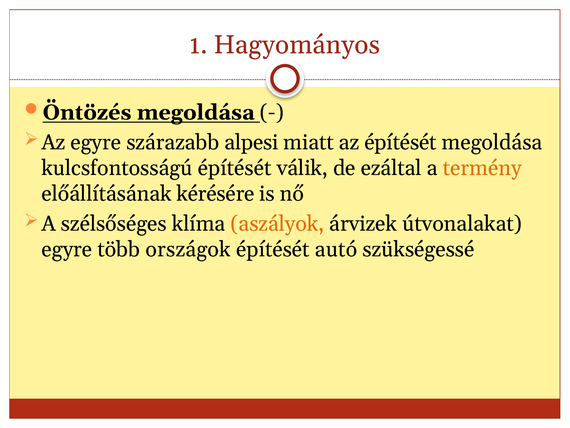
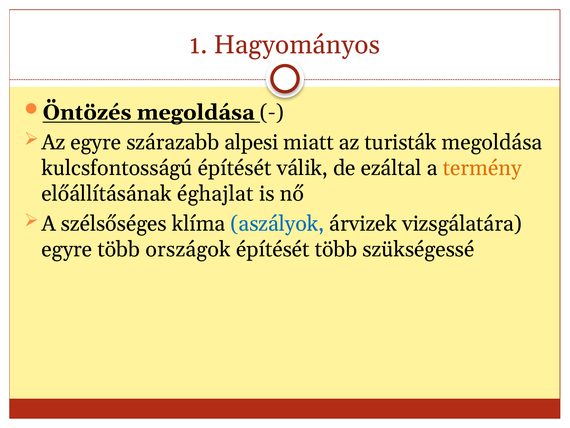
az építését: építését -> turisták
kérésére: kérésére -> éghajlat
aszályok colour: orange -> blue
útvonalakat: útvonalakat -> vizsgálatára
építését autó: autó -> több
